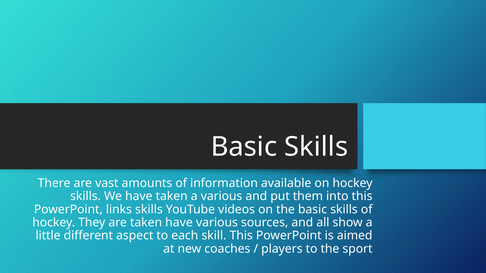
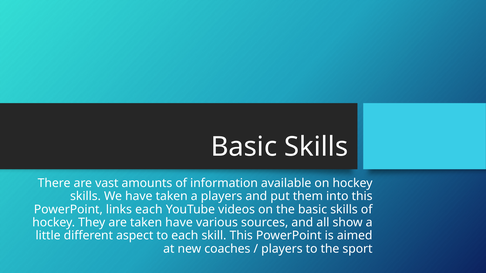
a various: various -> players
links skills: skills -> each
